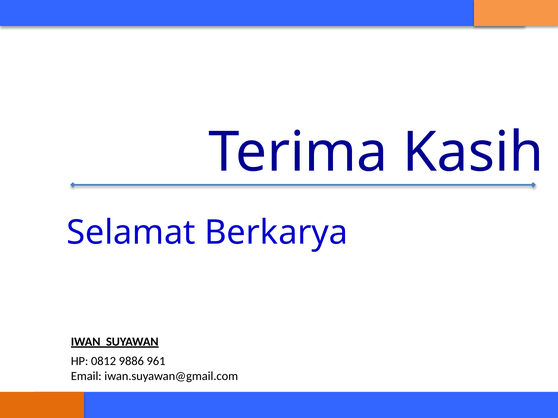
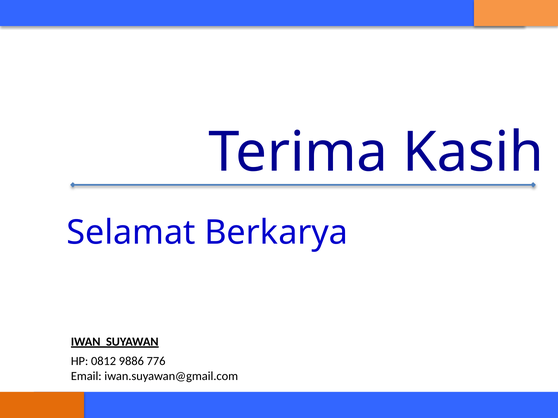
961: 961 -> 776
